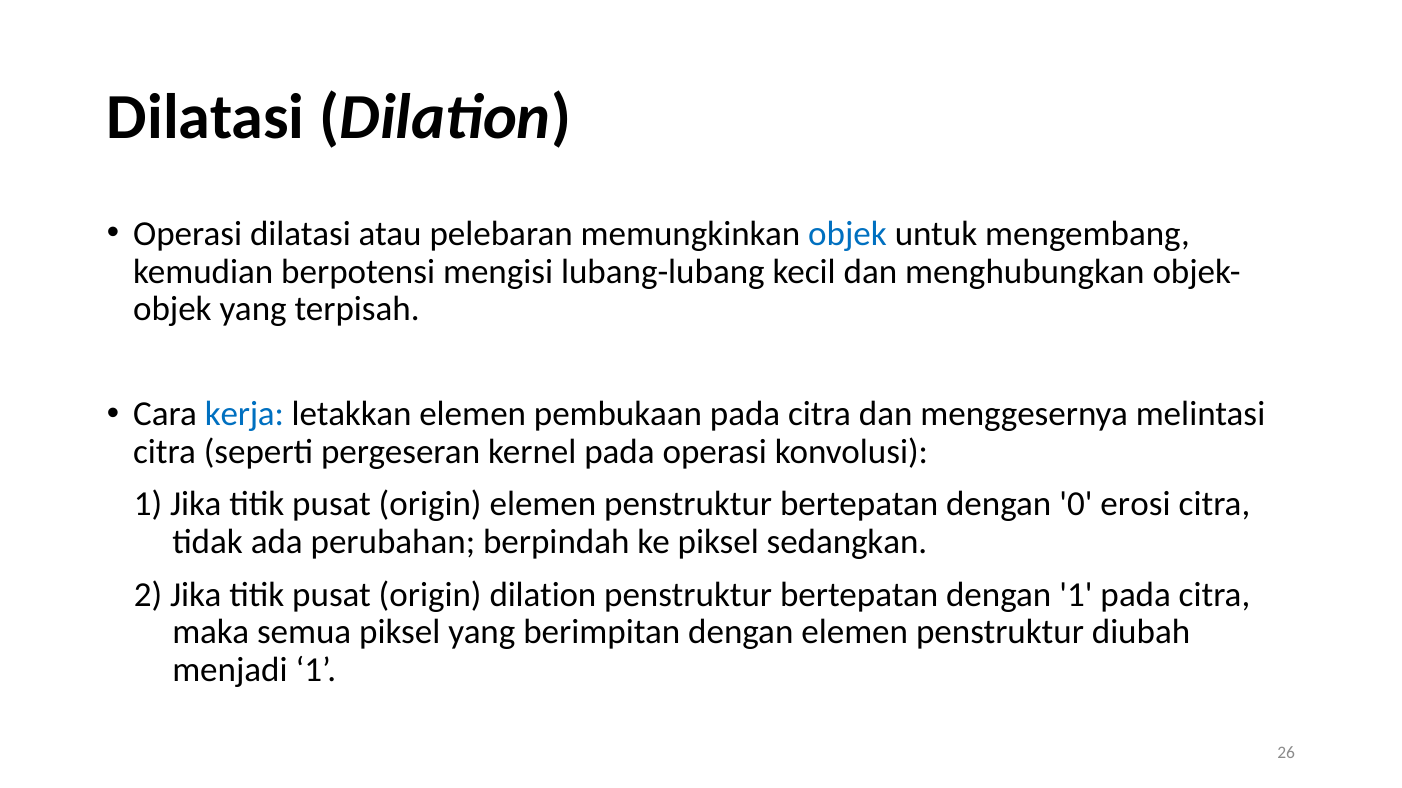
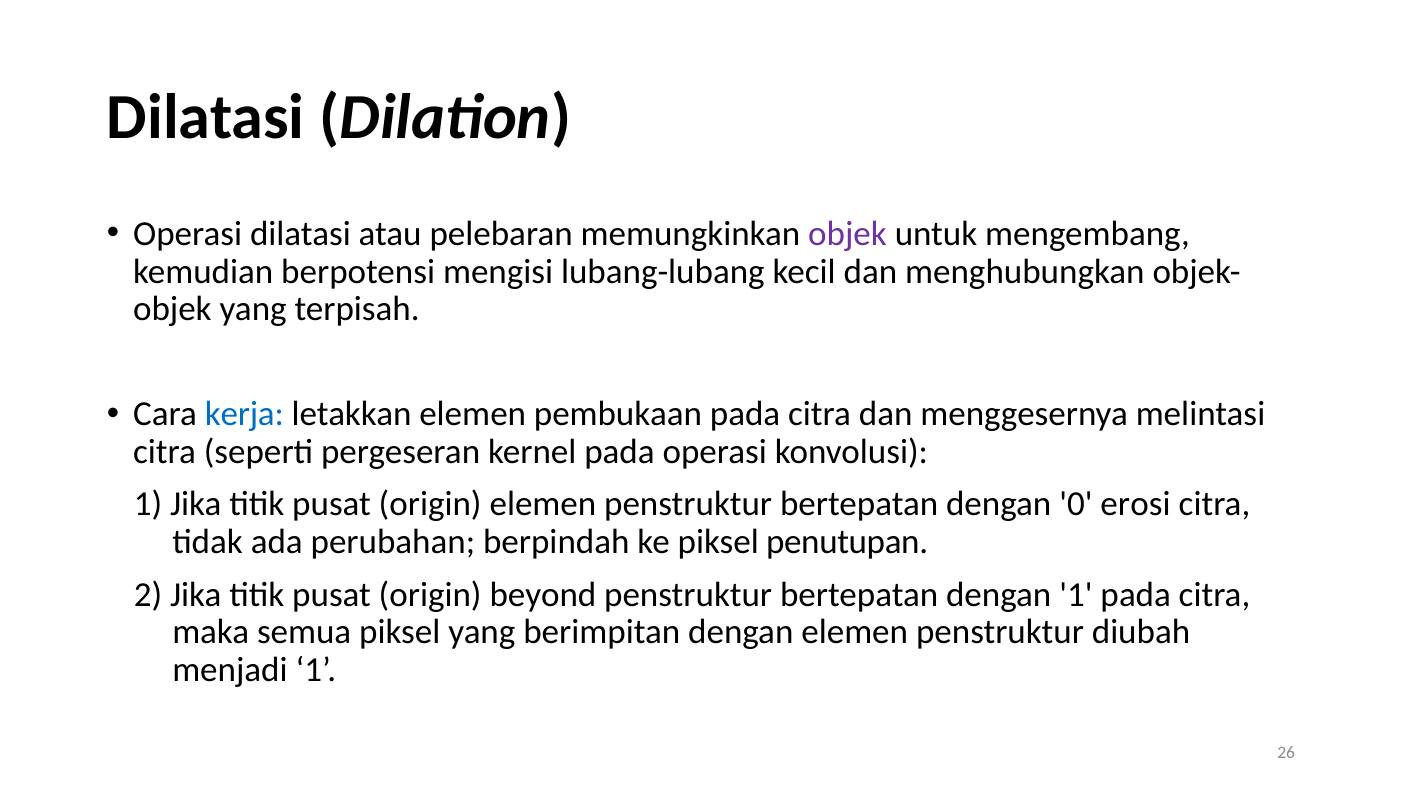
objek at (848, 234) colour: blue -> purple
sedangkan: sedangkan -> penutupan
origin dilation: dilation -> beyond
